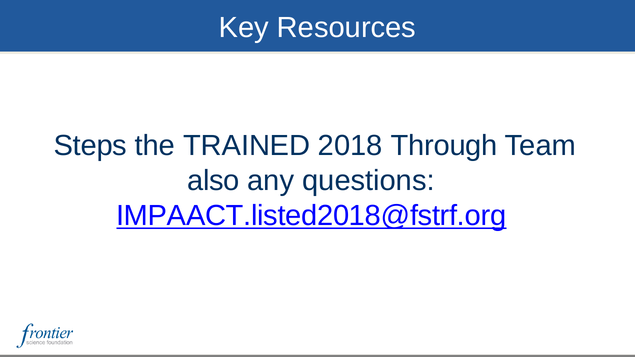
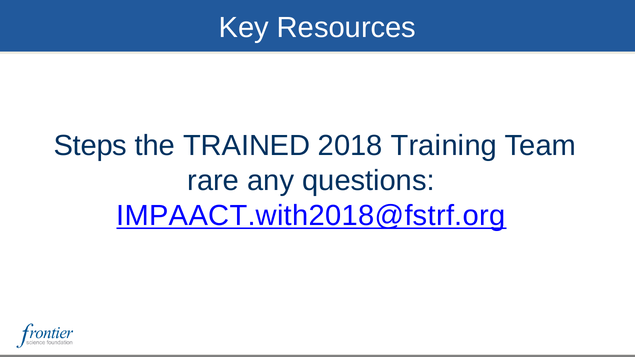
Through: Through -> Training
also: also -> rare
IMPAACT.listed2018@fstrf.org: IMPAACT.listed2018@fstrf.org -> IMPAACT.with2018@fstrf.org
